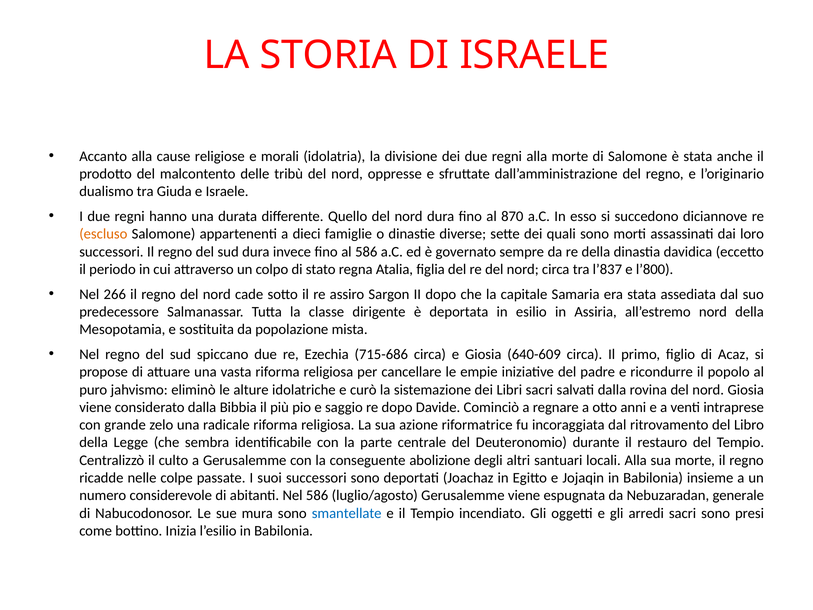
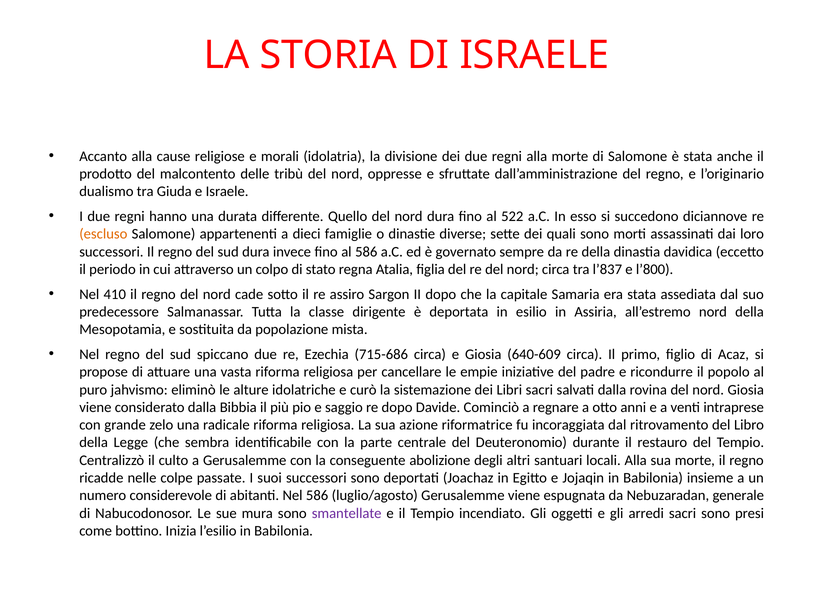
870: 870 -> 522
266: 266 -> 410
smantellate colour: blue -> purple
